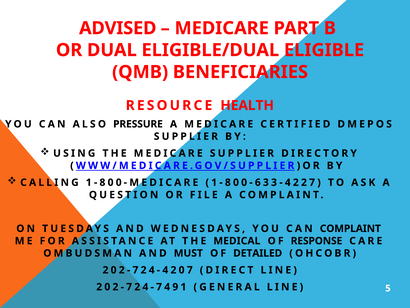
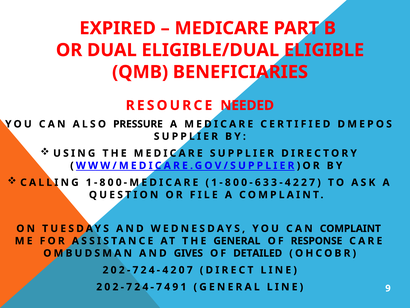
ADVISED: ADVISED -> EXPIRED
HEALTH: HEALTH -> NEEDED
THE MEDICAL: MEDICAL -> GENERAL
MUST: MUST -> GIVES
5: 5 -> 9
